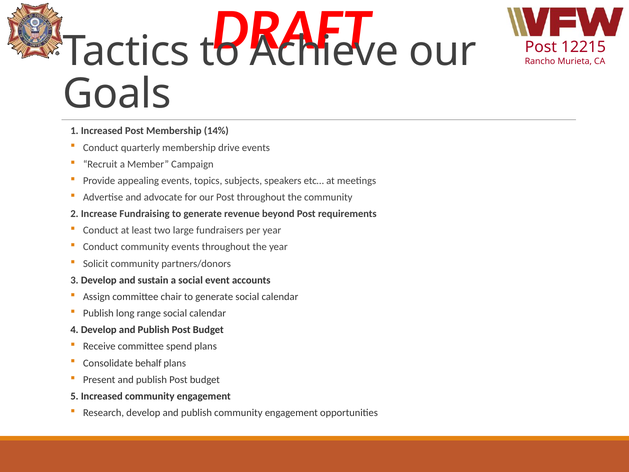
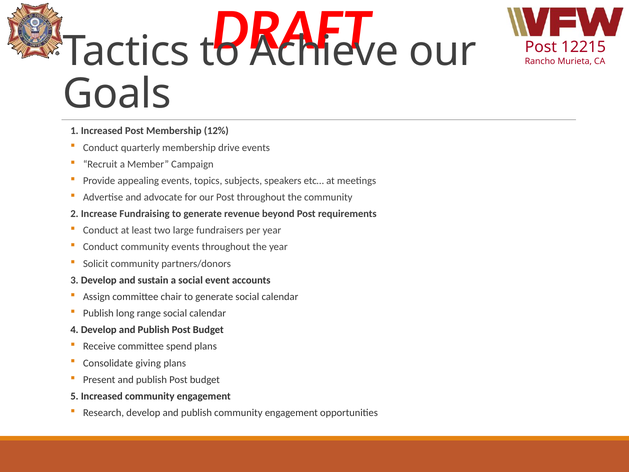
14%: 14% -> 12%
behalf: behalf -> giving
